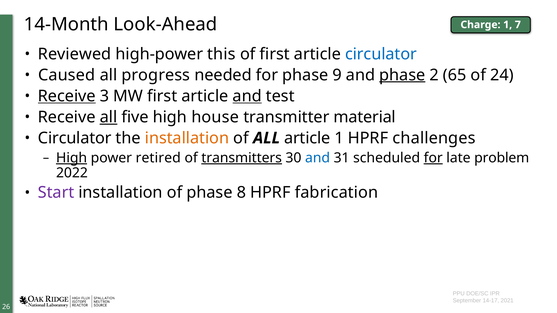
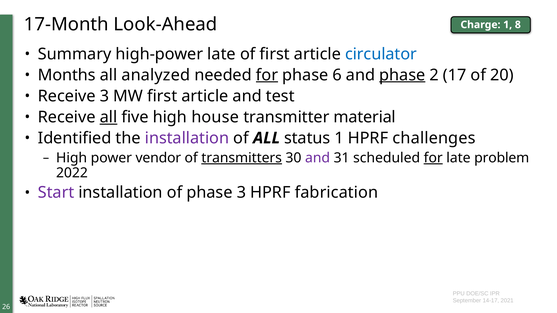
14-Month: 14-Month -> 17-Month
7: 7 -> 8
Reviewed: Reviewed -> Summary
high-power this: this -> late
Caused: Caused -> Months
progress: progress -> analyzed
for at (267, 75) underline: none -> present
9: 9 -> 6
65: 65 -> 17
24: 24 -> 20
Receive at (67, 96) underline: present -> none
and at (247, 96) underline: present -> none
Circulator at (75, 138): Circulator -> Identified
installation at (187, 138) colour: orange -> purple
ALL article: article -> status
High at (72, 158) underline: present -> none
retired: retired -> vendor
and at (318, 158) colour: blue -> purple
phase 8: 8 -> 3
